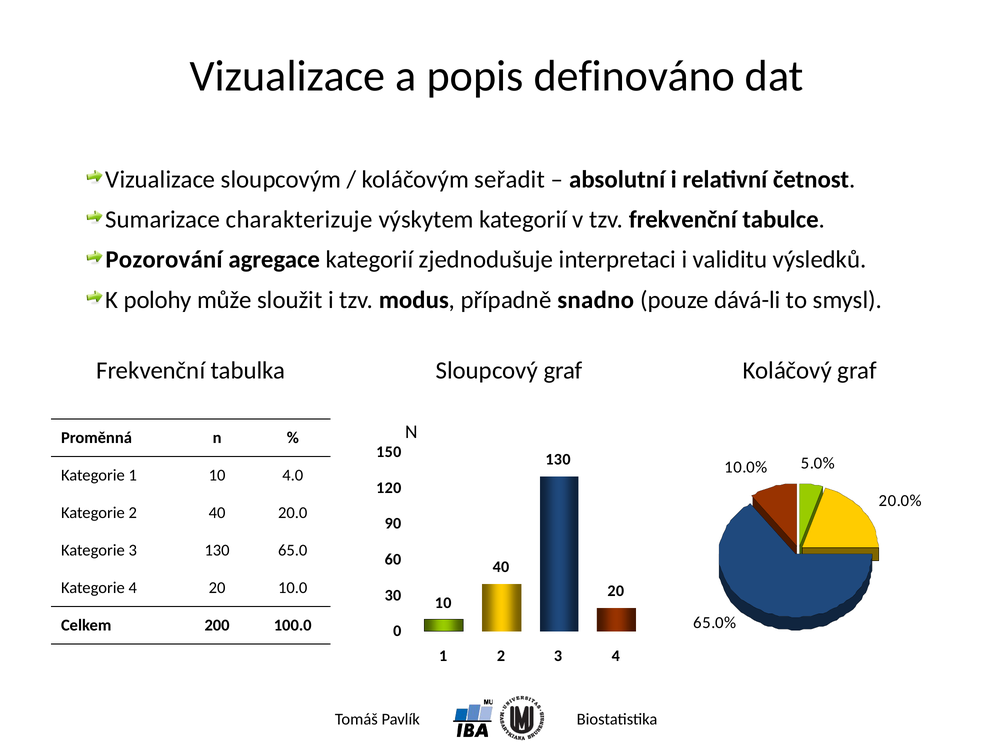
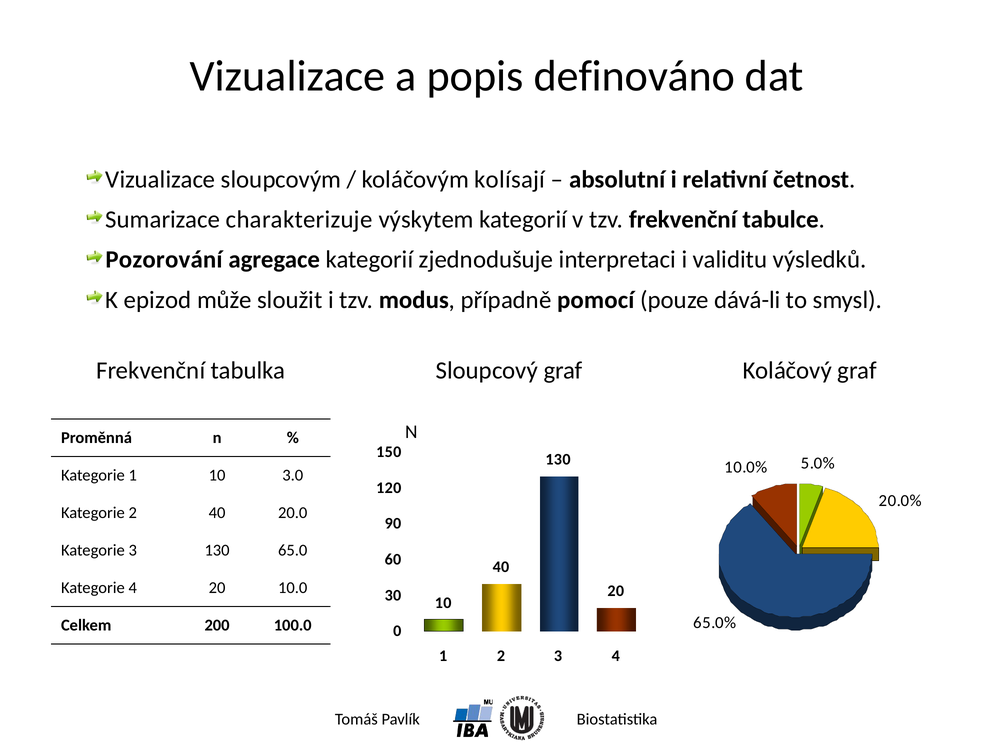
seřadit: seřadit -> kolísají
polohy: polohy -> epizod
snadno: snadno -> pomocí
4.0: 4.0 -> 3.0
